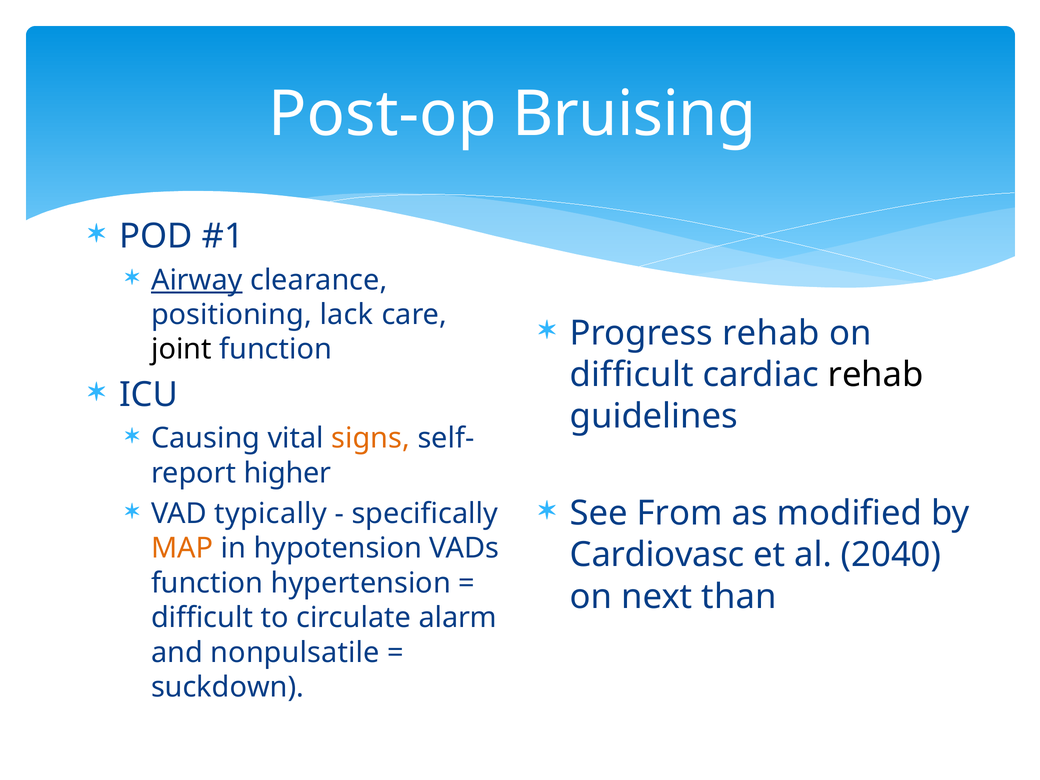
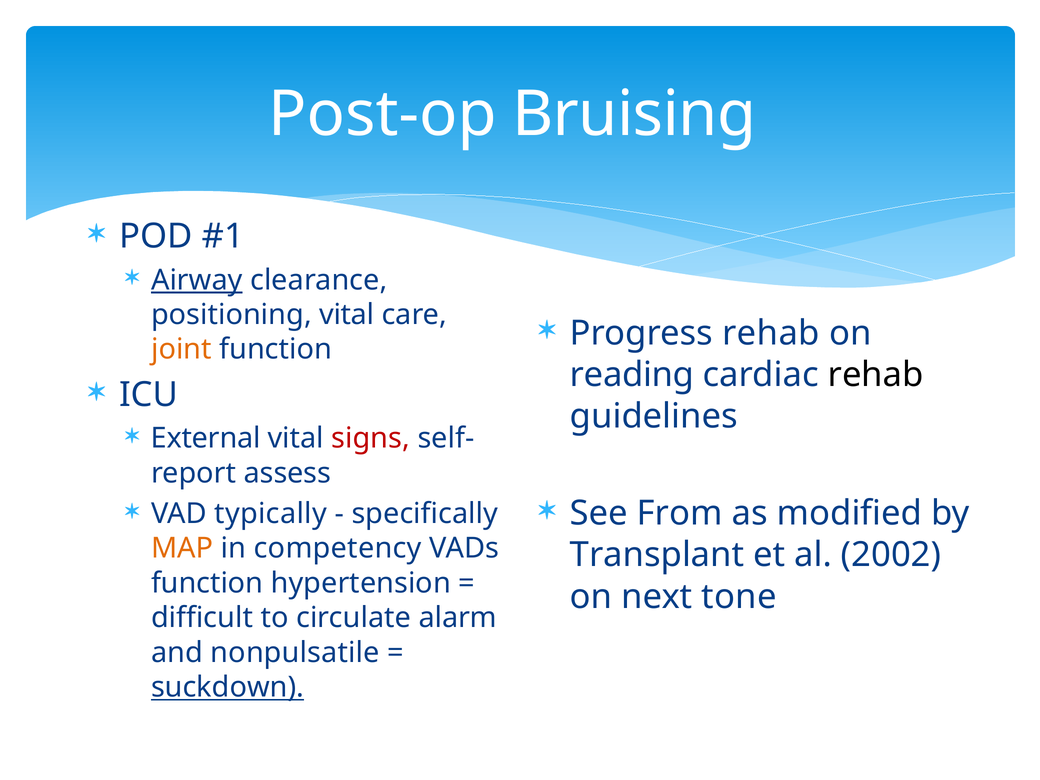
positioning lack: lack -> vital
joint colour: black -> orange
difficult at (632, 375): difficult -> reading
Causing: Causing -> External
signs colour: orange -> red
higher: higher -> assess
hypotension: hypotension -> competency
Cardiovasc: Cardiovasc -> Transplant
2040: 2040 -> 2002
than: than -> tone
suckdown underline: none -> present
